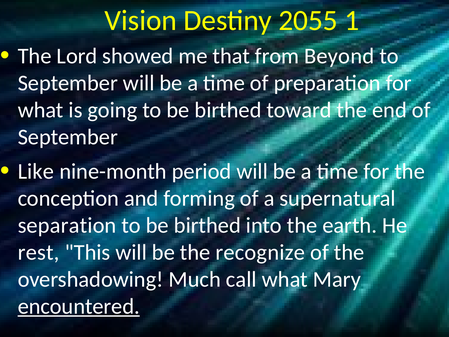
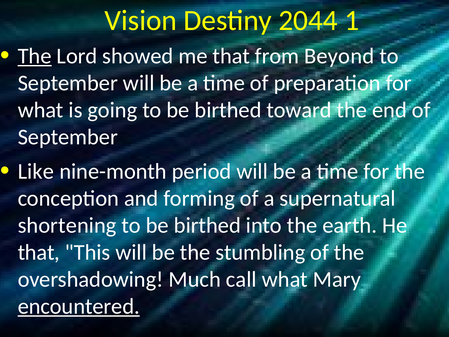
2055: 2055 -> 2044
The at (35, 56) underline: none -> present
separation: separation -> shortening
rest at (39, 252): rest -> that
recognize: recognize -> stumbling
